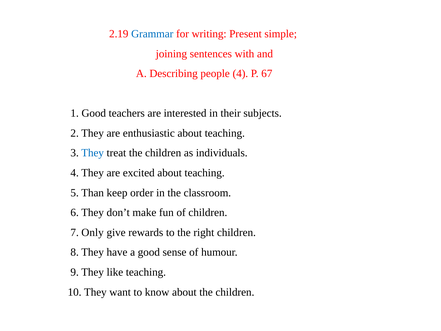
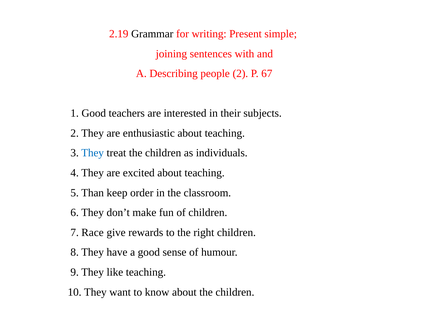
Grammar colour: blue -> black
people 4: 4 -> 2
Only: Only -> Race
